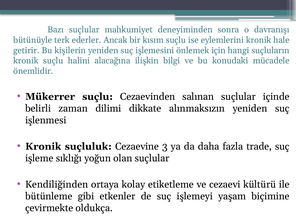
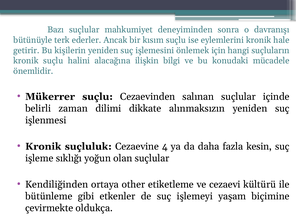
3: 3 -> 4
trade: trade -> kesin
kolay: kolay -> other
